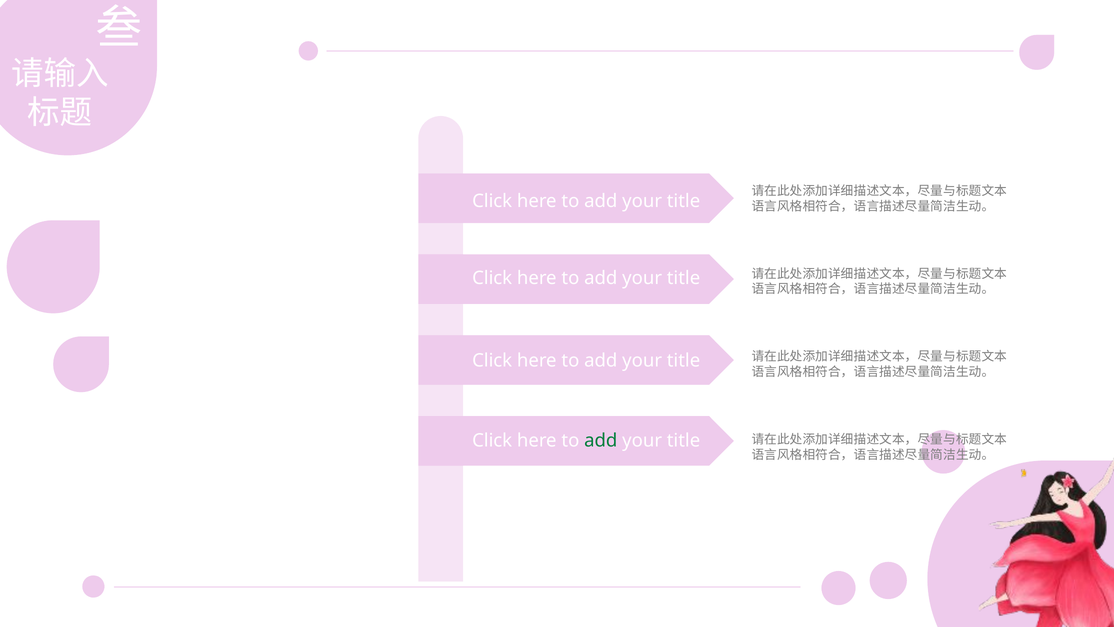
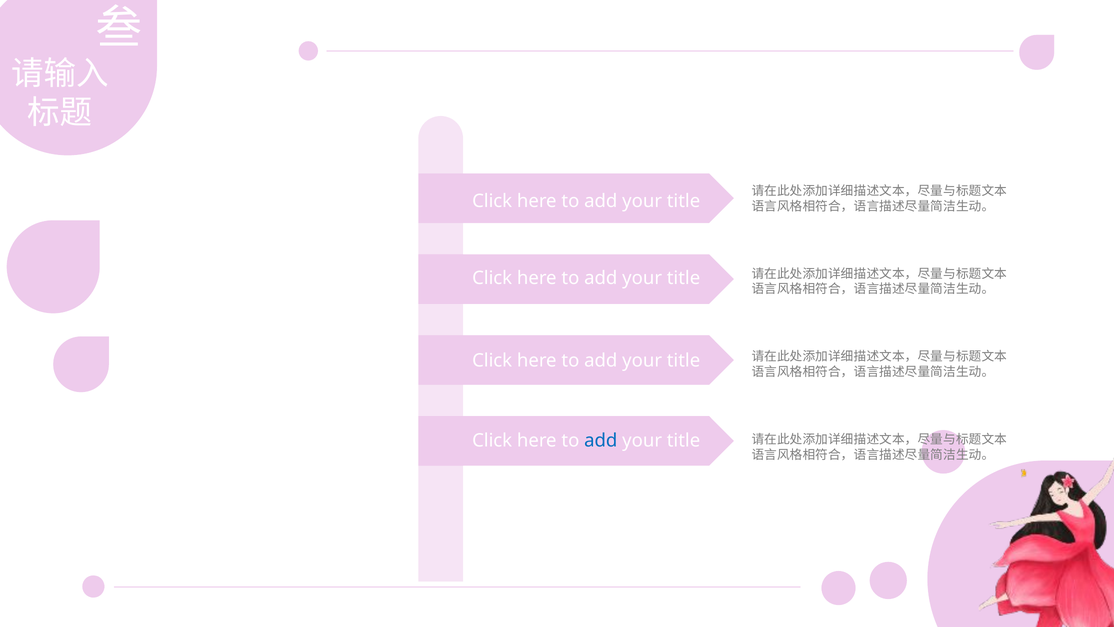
add at (601, 440) colour: green -> blue
